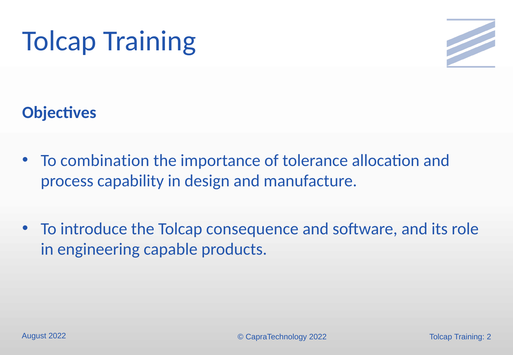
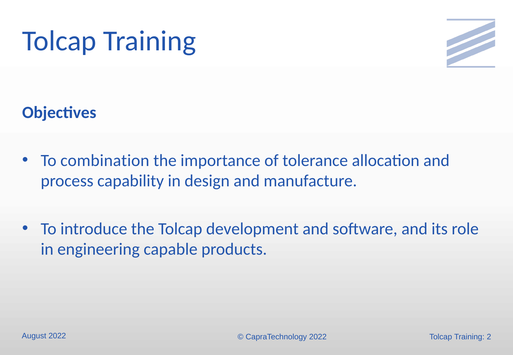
consequence: consequence -> development
